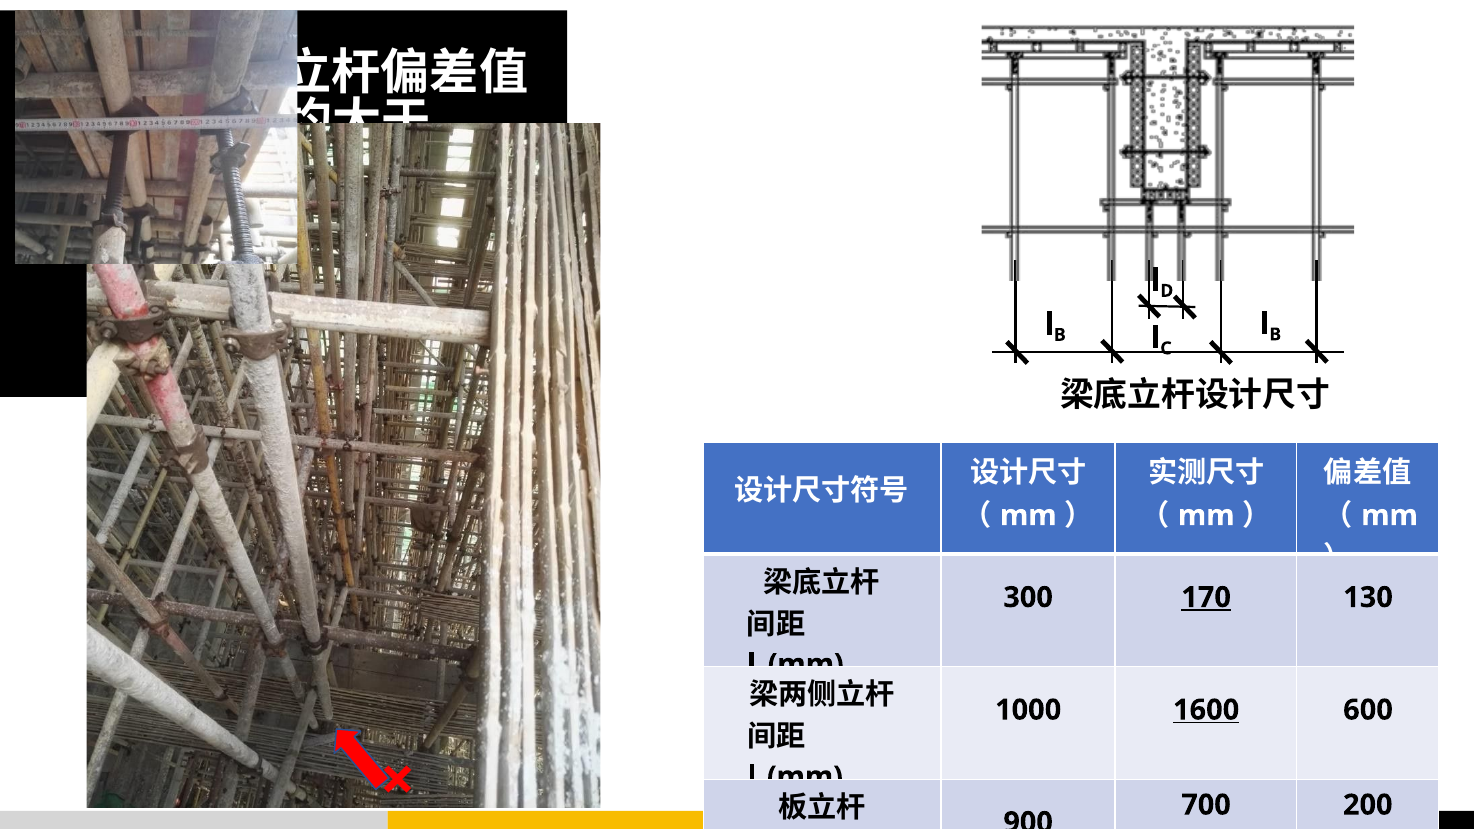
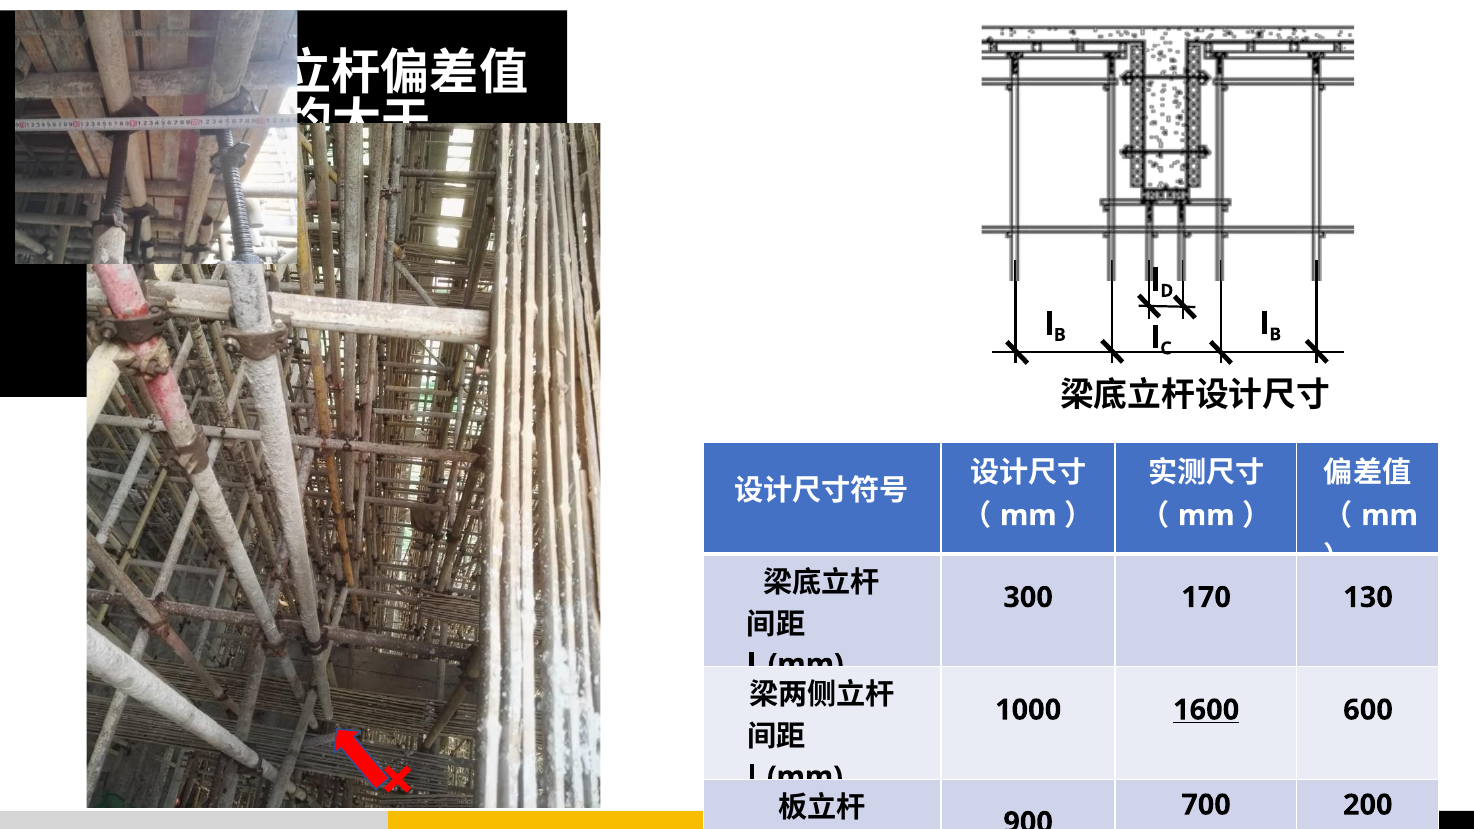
170 underline: present -> none
